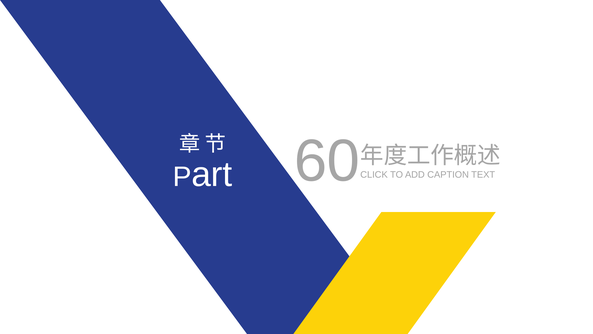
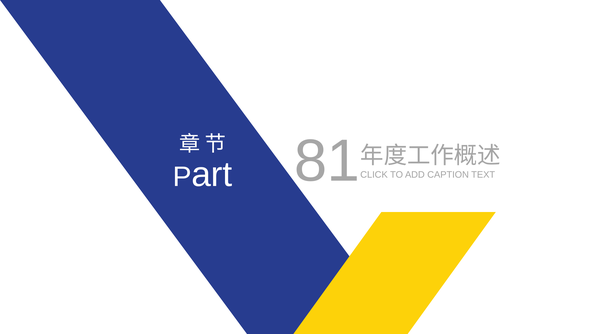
60: 60 -> 81
